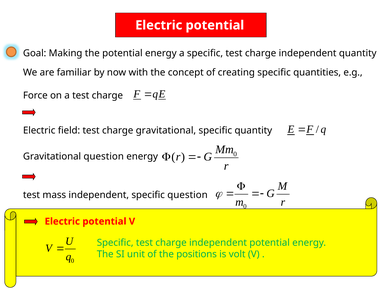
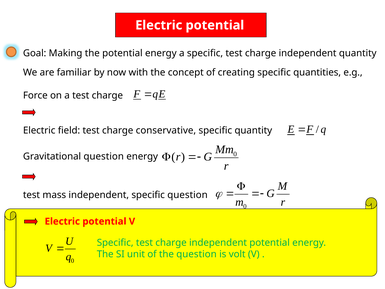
charge gravitational: gravitational -> conservative
the positions: positions -> question
